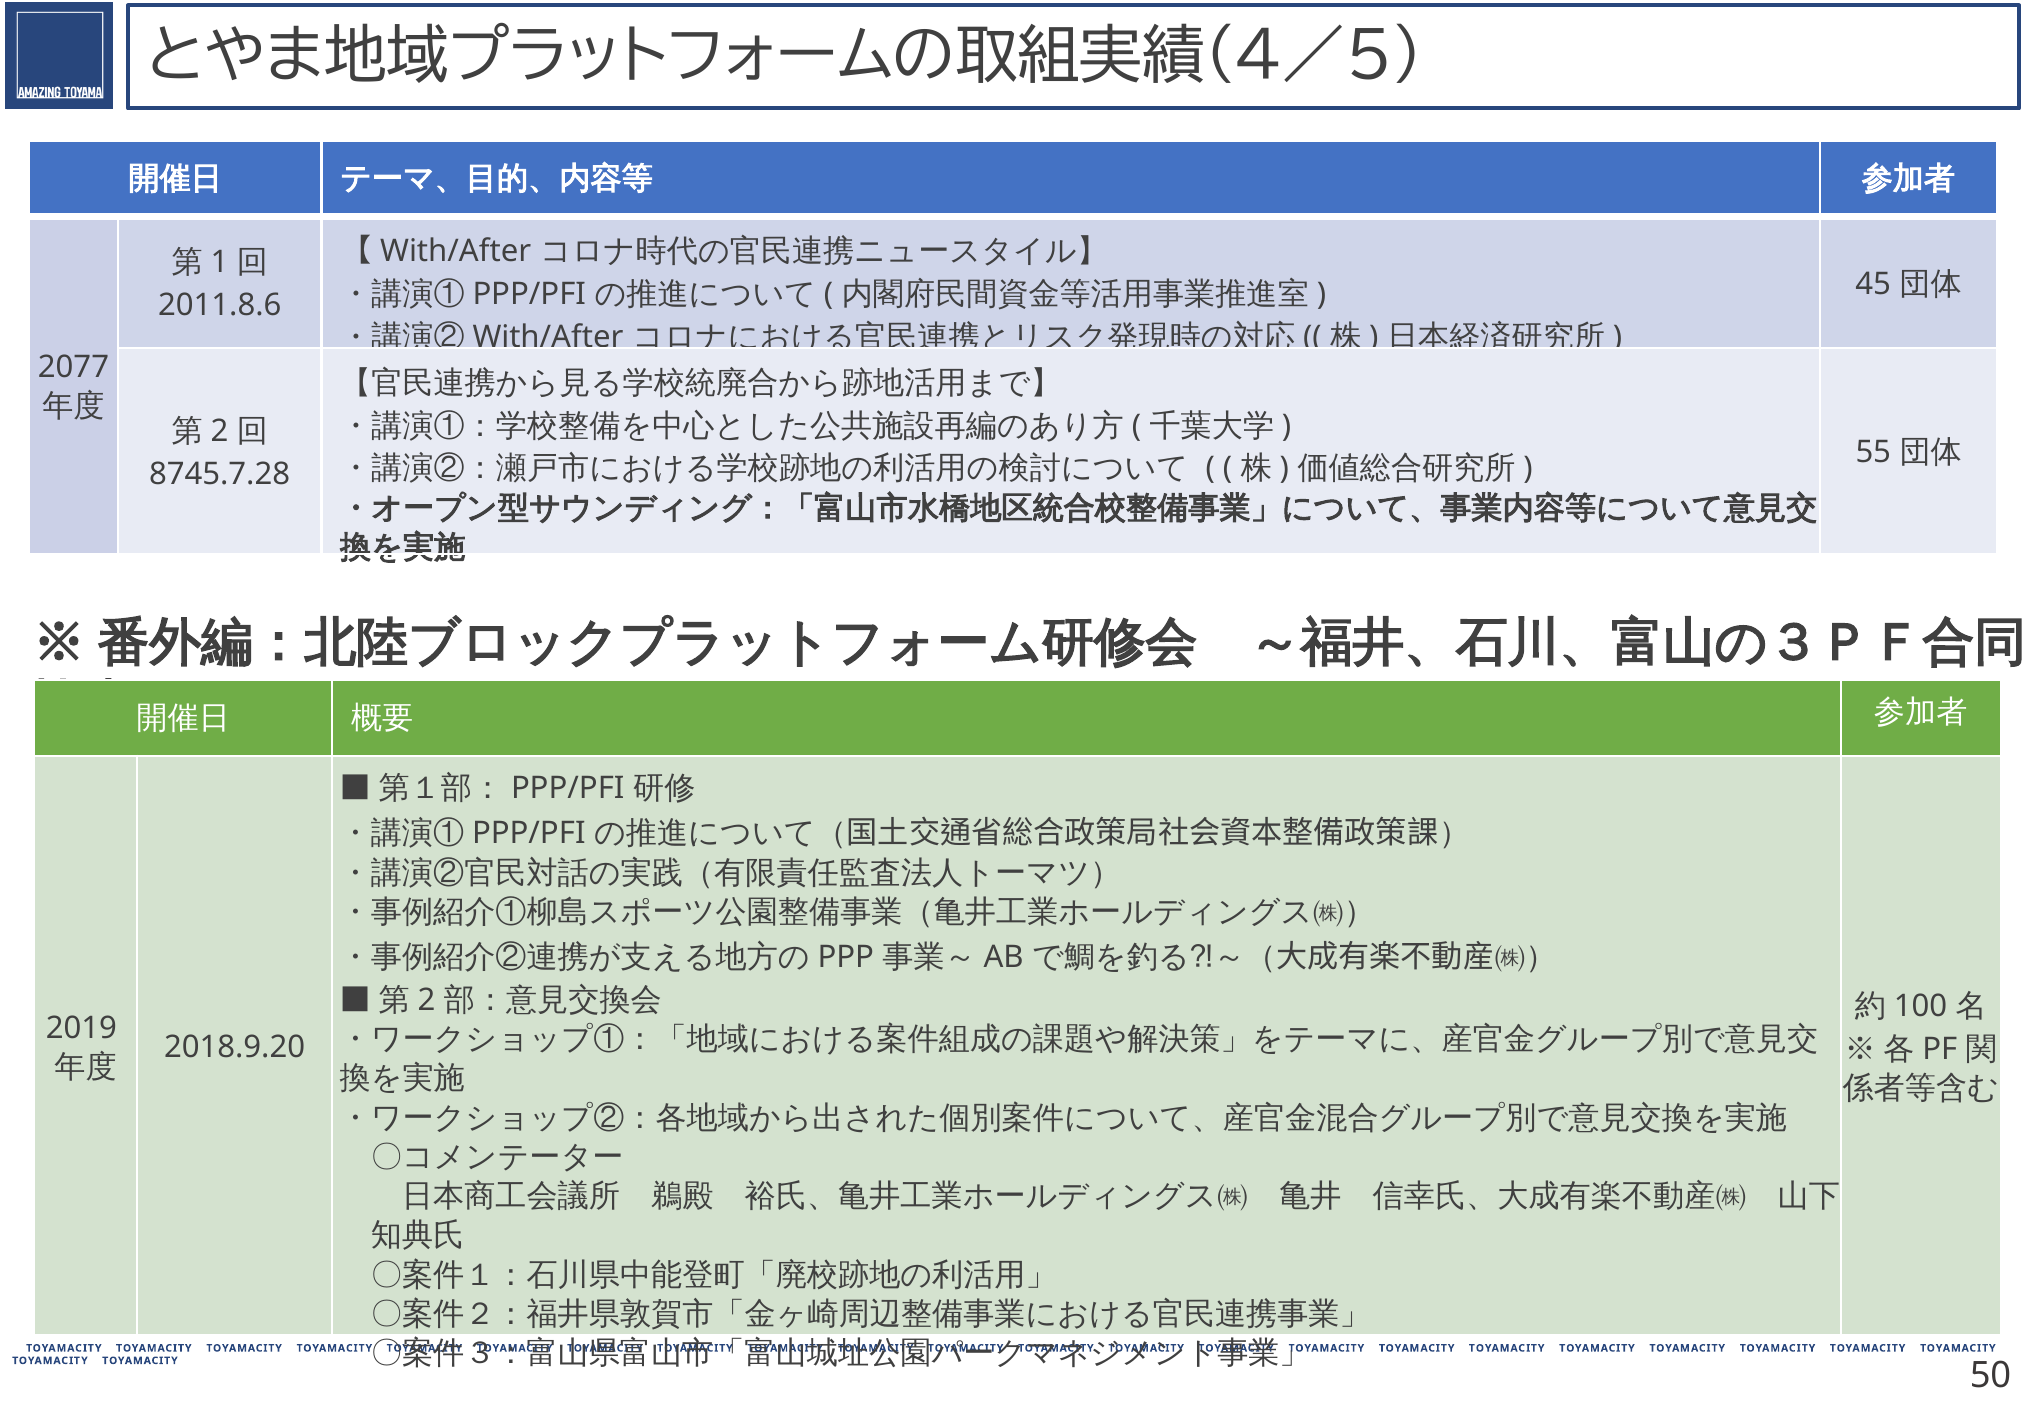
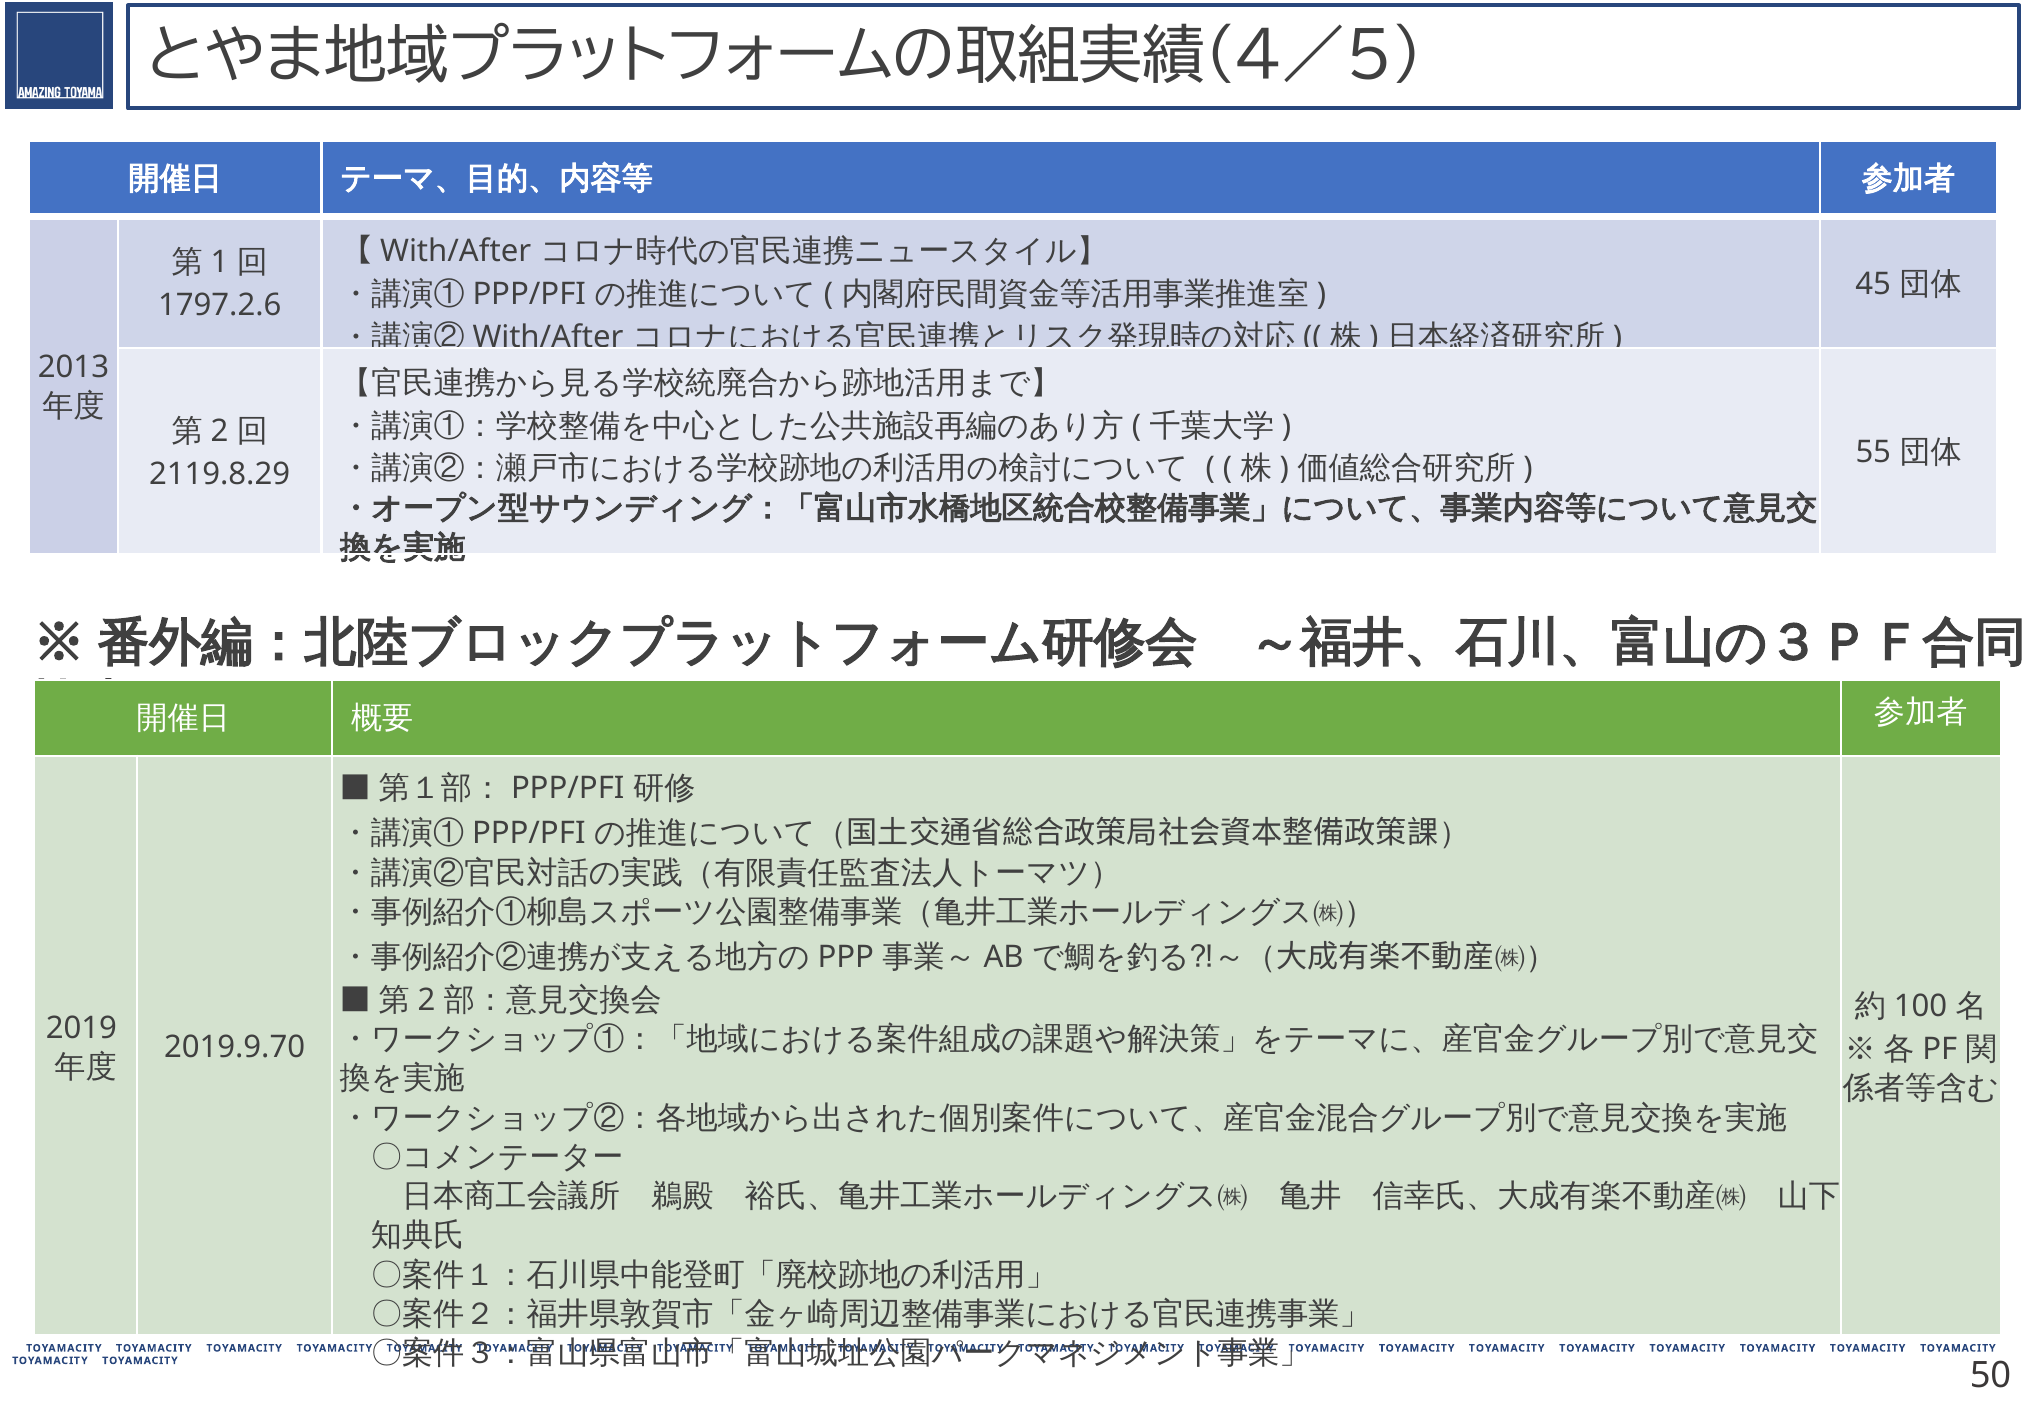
2011.8.6: 2011.8.6 -> 1797.2.6
2077: 2077 -> 2013
8745.7.28: 8745.7.28 -> 2119.8.29
2018.9.20: 2018.9.20 -> 2019.9.70
